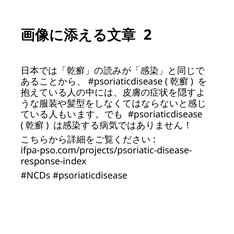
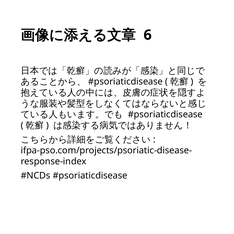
2: 2 -> 6
